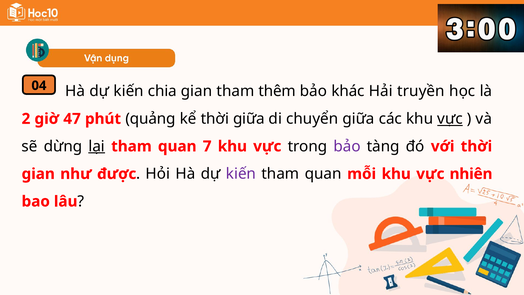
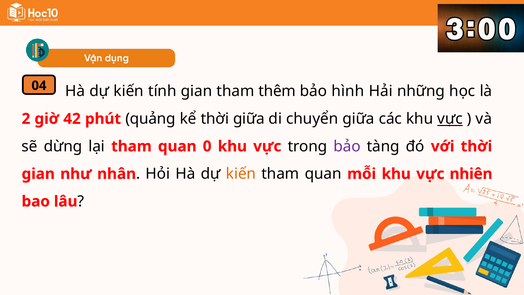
chia: chia -> tính
khác: khác -> hình
truyền: truyền -> những
47: 47 -> 42
lại underline: present -> none
7: 7 -> 0
được: được -> nhân
kiến at (241, 174) colour: purple -> orange
